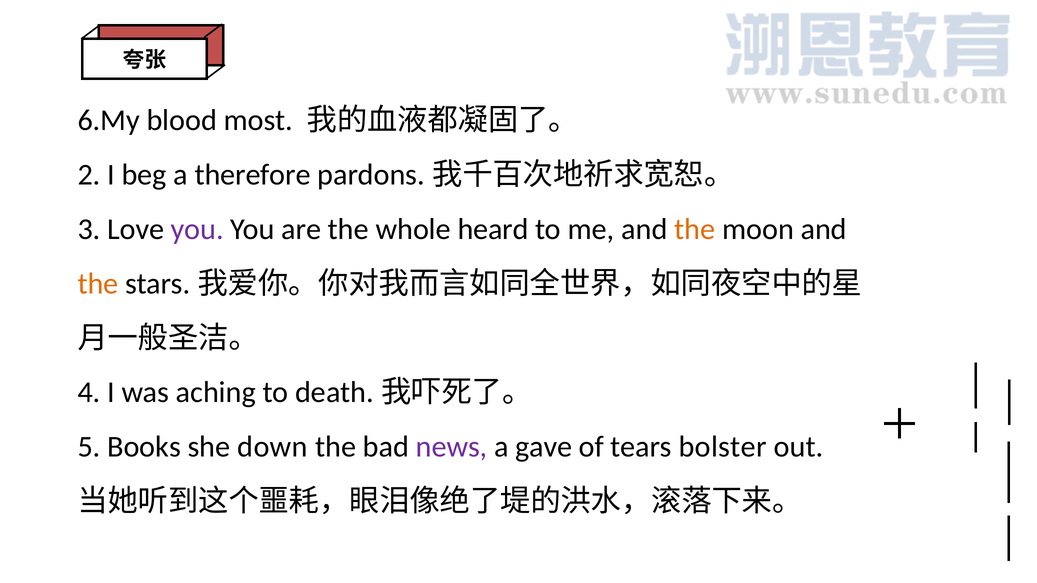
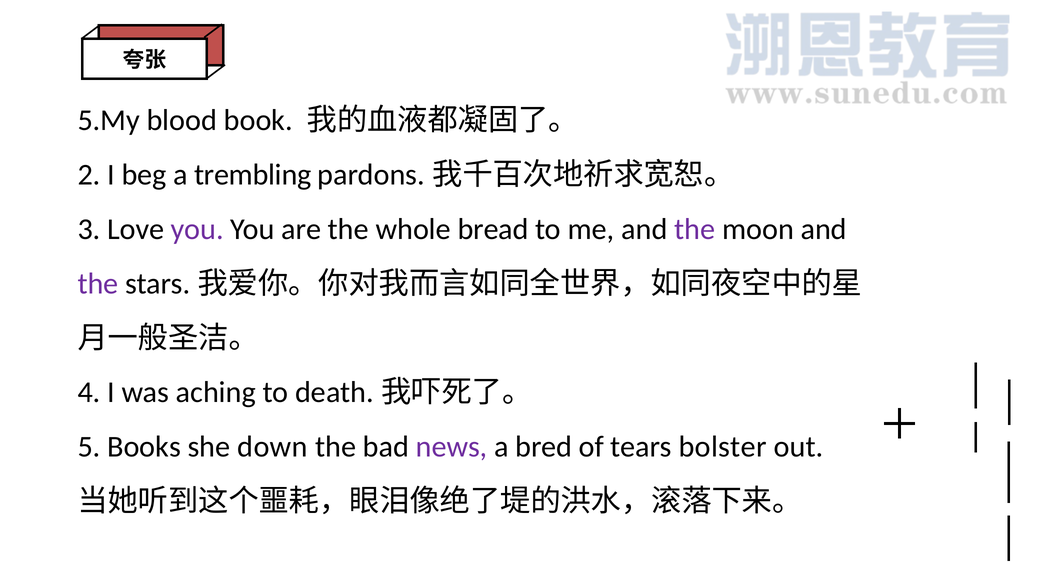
6.My: 6.My -> 5.My
most: most -> book
therefore: therefore -> trembling
heard: heard -> bread
the at (695, 229) colour: orange -> purple
the at (98, 284) colour: orange -> purple
gave: gave -> bred
